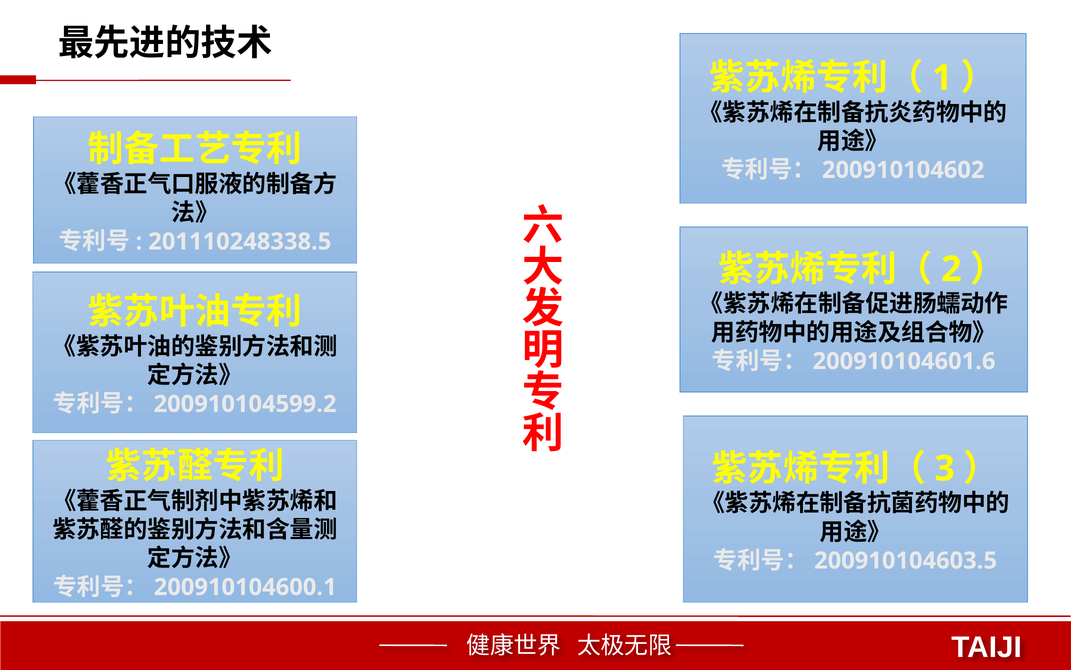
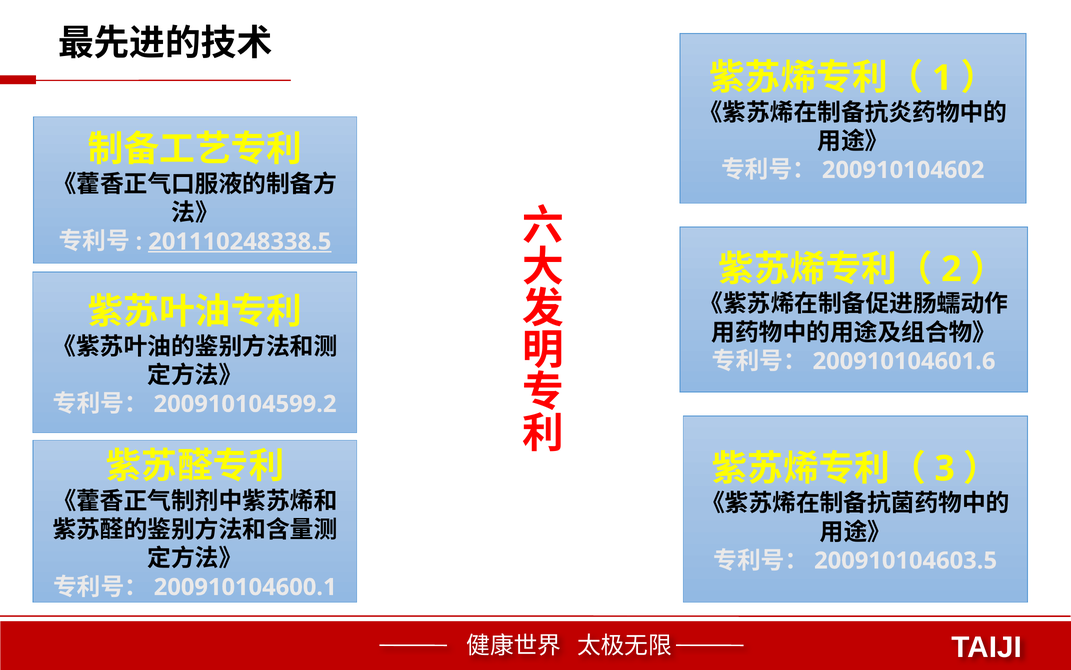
201110248338.5 underline: none -> present
